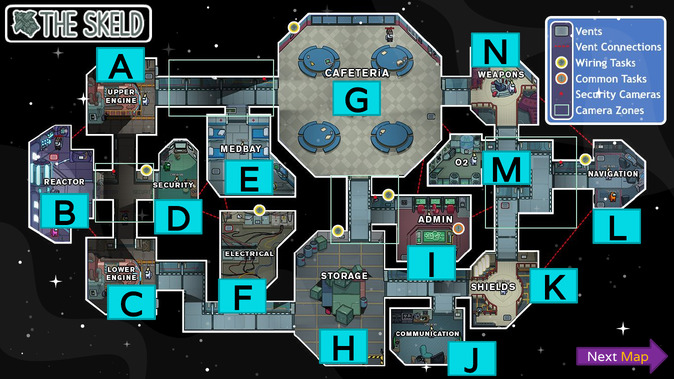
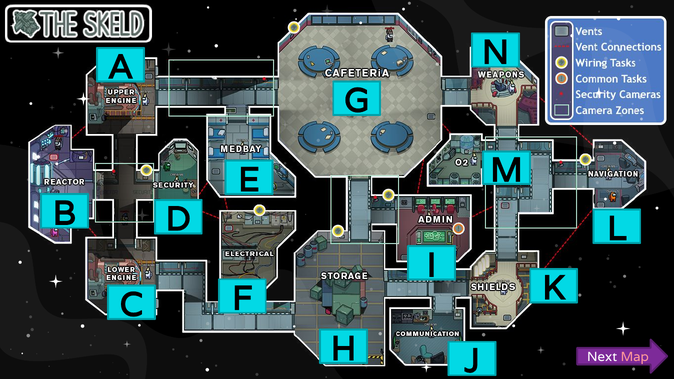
Map colour: yellow -> pink
